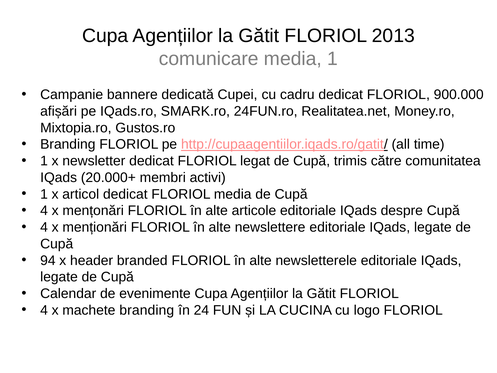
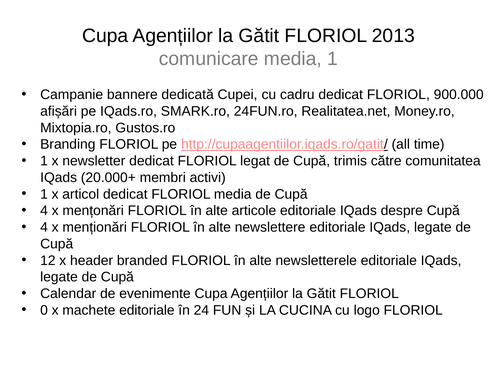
94: 94 -> 12
4 at (44, 310): 4 -> 0
machete branding: branding -> editoriale
